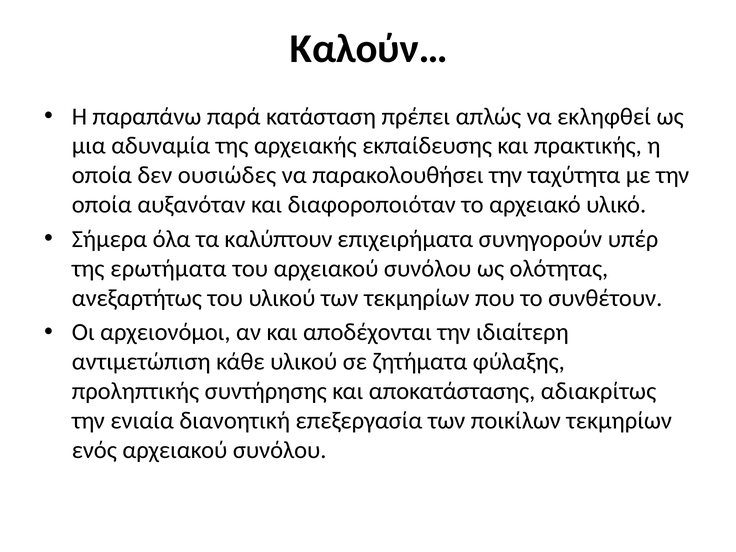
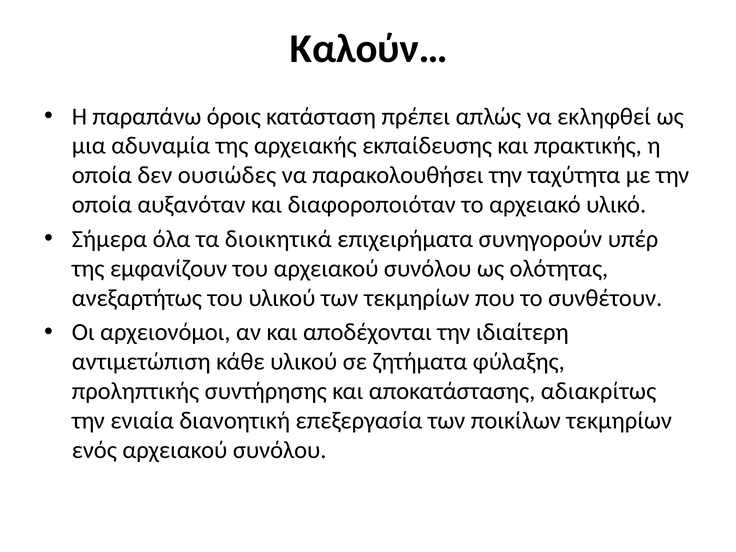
παρά: παρά -> όροις
καλύπτουν: καλύπτουν -> διοικητικά
ερωτήματα: ερωτήματα -> εμφανίζουν
